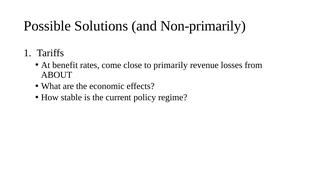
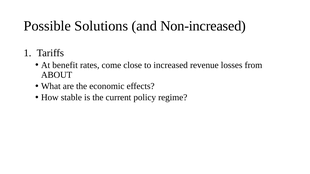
Non-primarily: Non-primarily -> Non-increased
primarily: primarily -> increased
